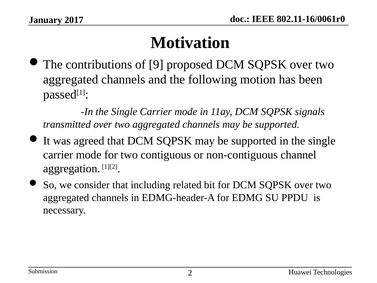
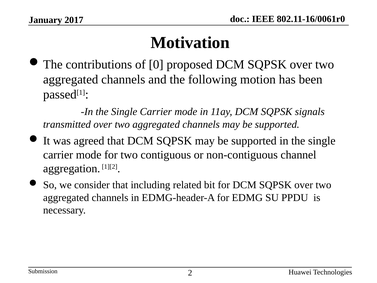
9: 9 -> 0
